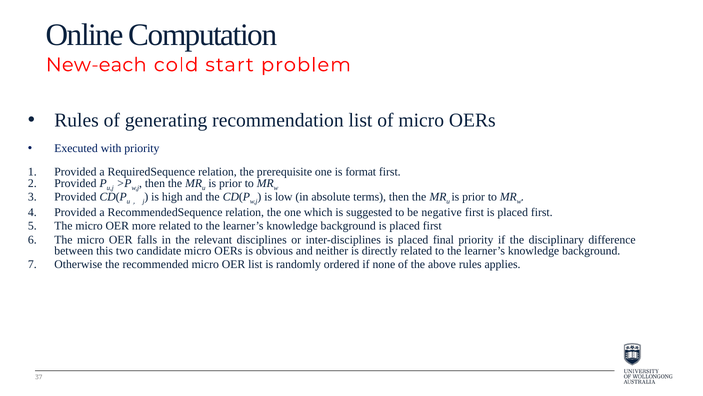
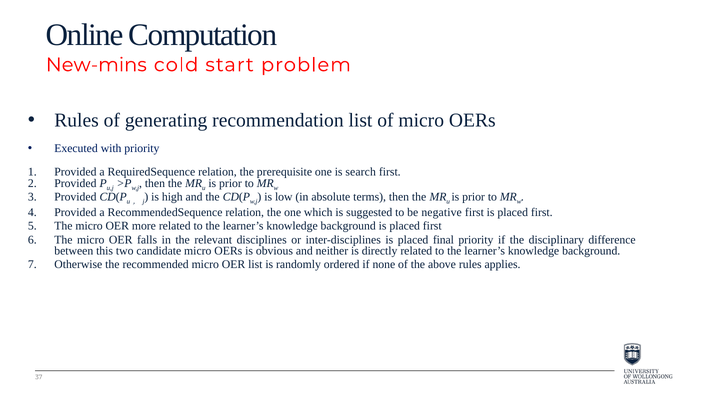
New-each: New-each -> New-mins
format: format -> search
